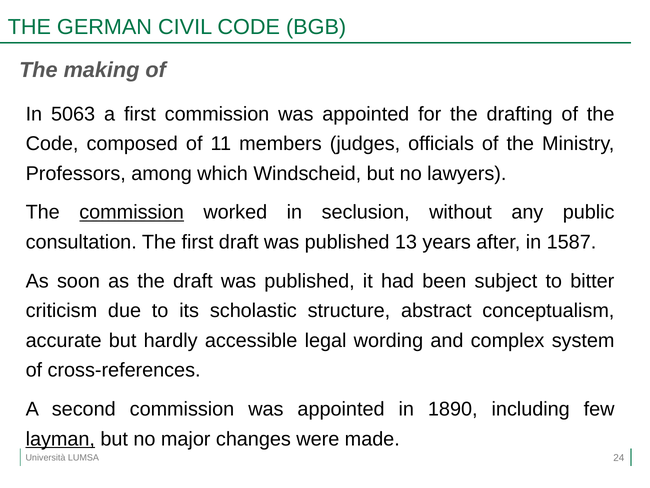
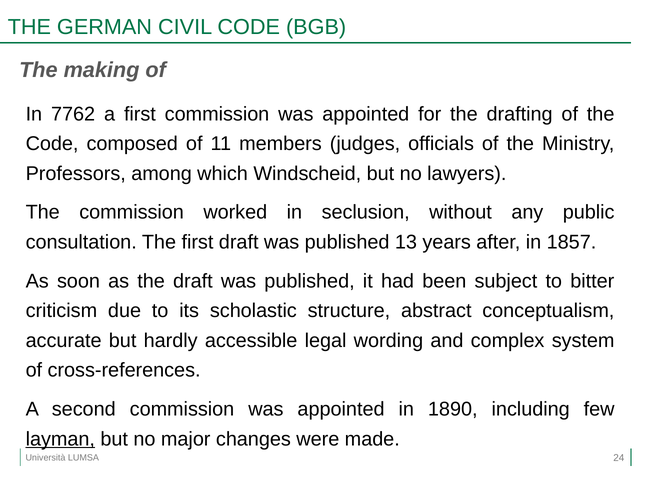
5063: 5063 -> 7762
commission at (132, 212) underline: present -> none
1587: 1587 -> 1857
